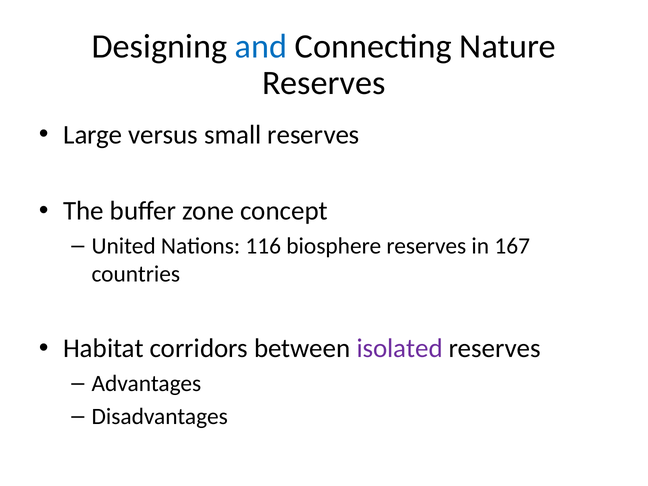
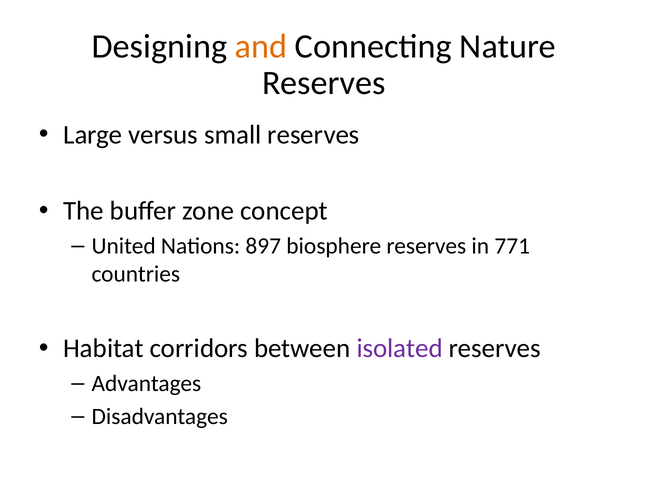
and colour: blue -> orange
116: 116 -> 897
167: 167 -> 771
